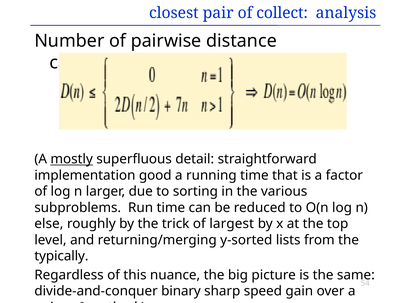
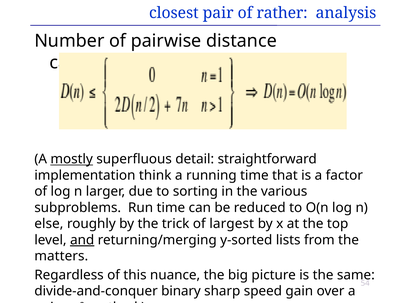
collect: collect -> rather
good: good -> think
and underline: none -> present
typically: typically -> matters
